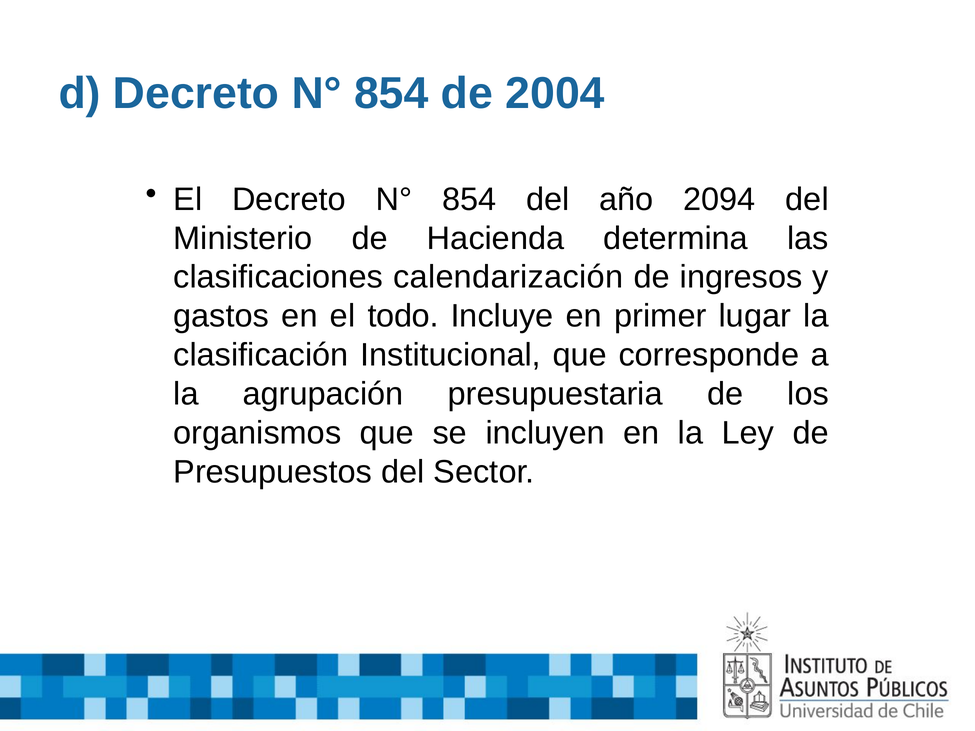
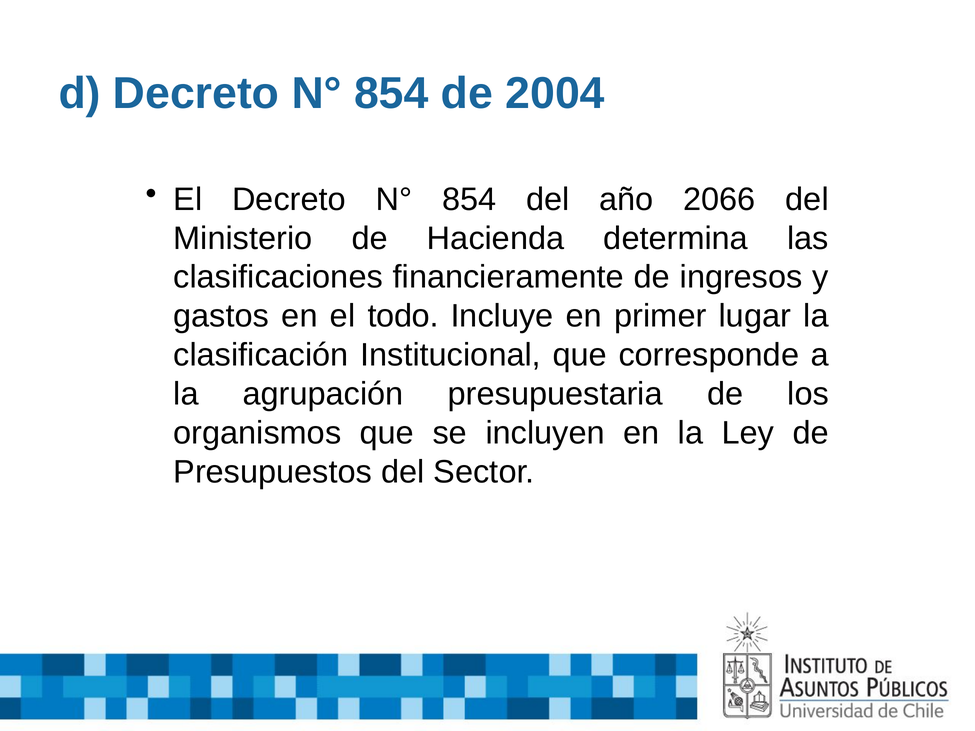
2094: 2094 -> 2066
calendarización: calendarización -> financieramente
